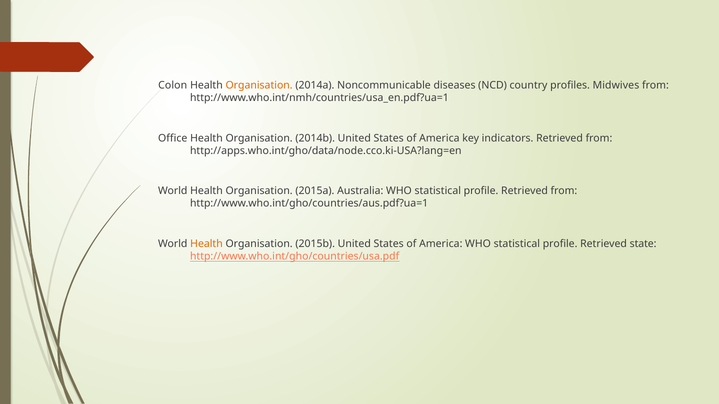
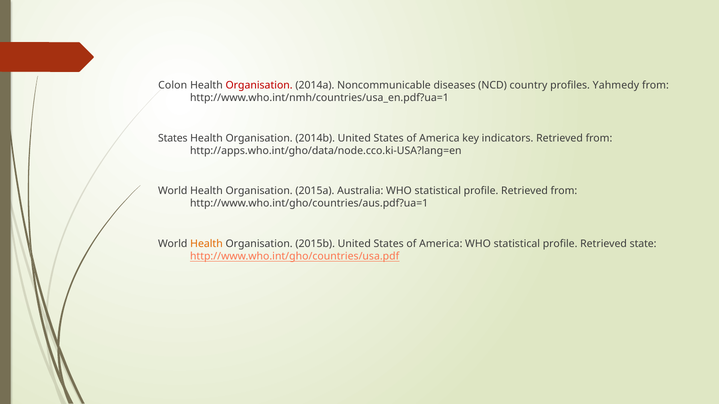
Organisation at (259, 85) colour: orange -> red
Midwives: Midwives -> Yahmedy
Office at (173, 138): Office -> States
